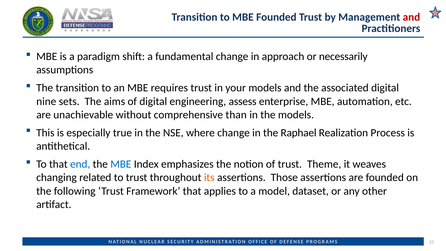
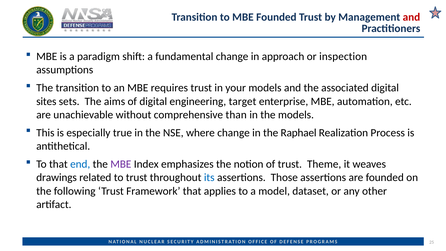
necessarily: necessarily -> inspection
nine: nine -> sites
assess: assess -> target
MBE at (121, 164) colour: blue -> purple
changing: changing -> drawings
its colour: orange -> blue
